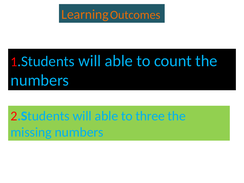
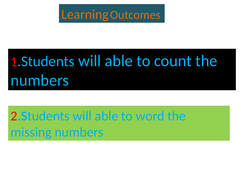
three: three -> word
